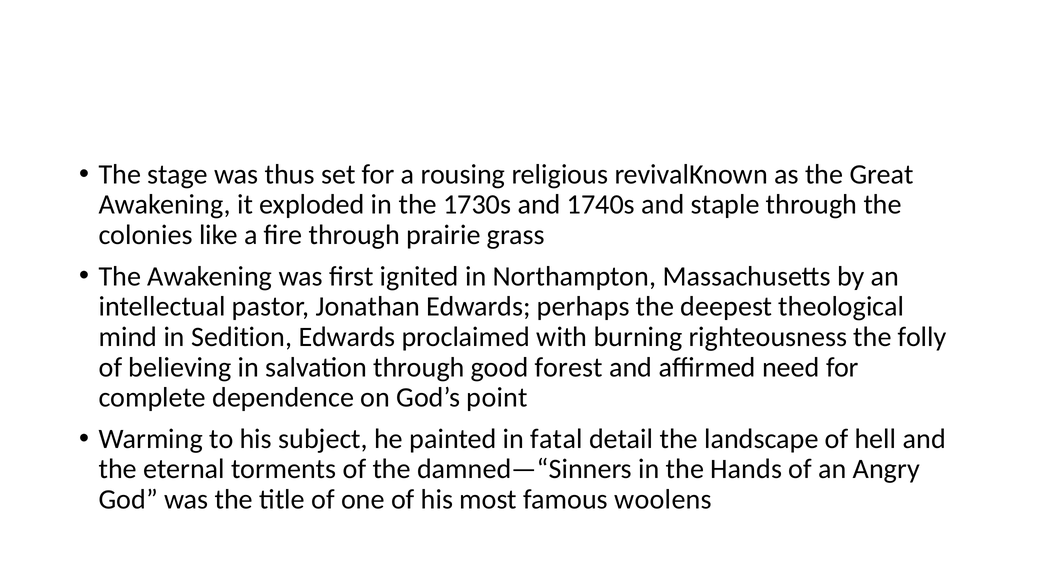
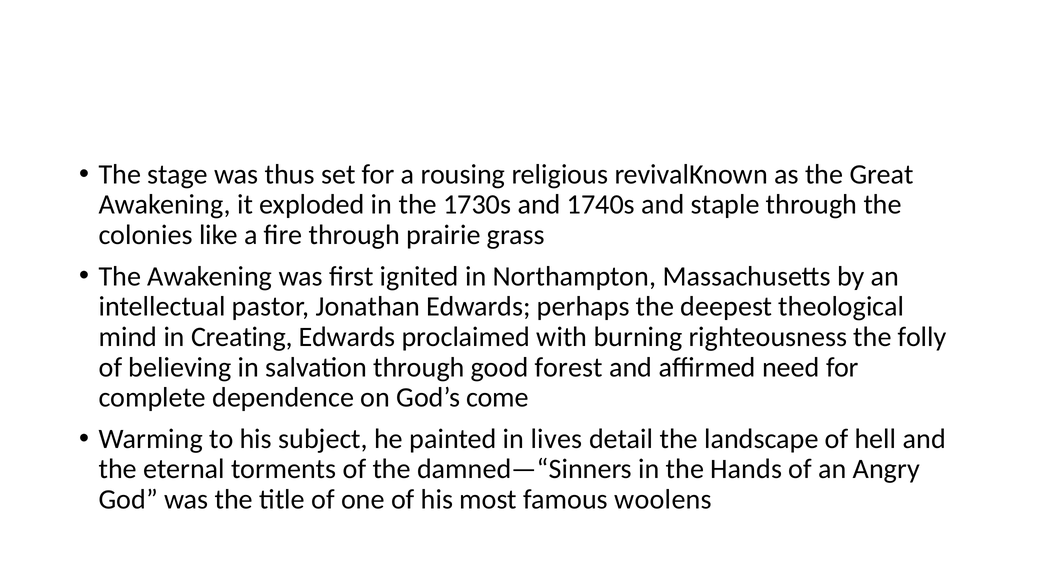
Sedition: Sedition -> Creating
point: point -> come
fatal: fatal -> lives
